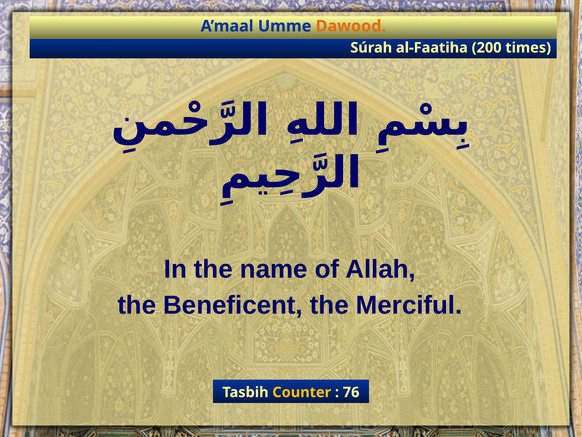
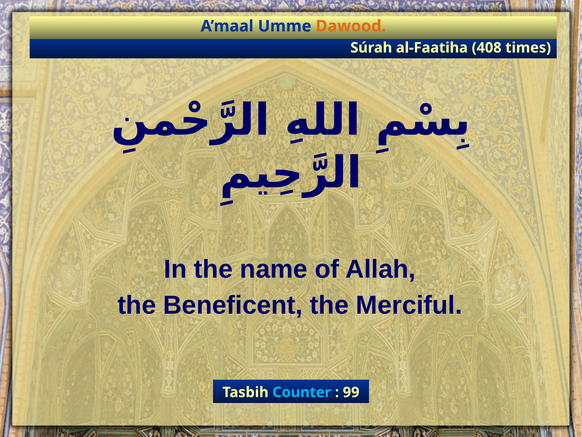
200: 200 -> 408
Counter colour: yellow -> light blue
76: 76 -> 99
